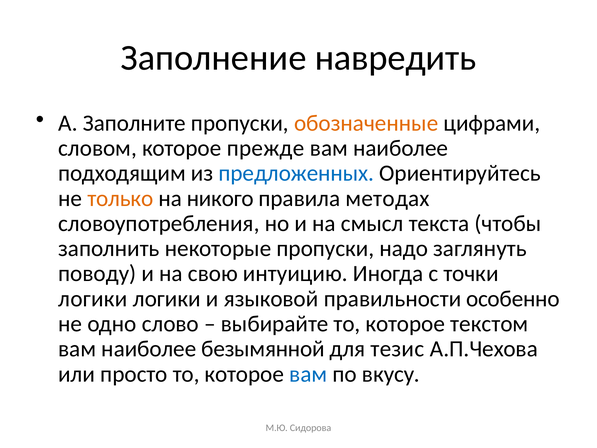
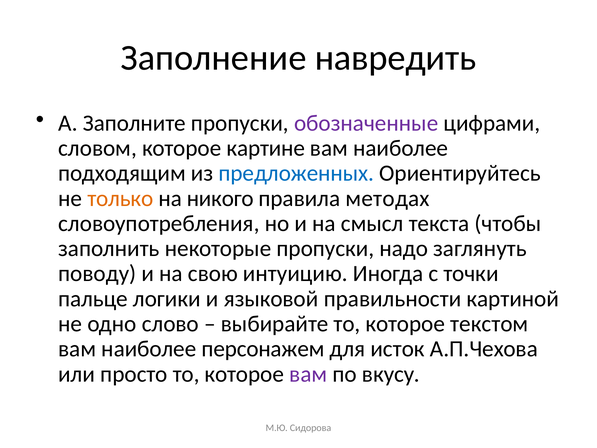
обозначенные colour: orange -> purple
прежде: прежде -> картине
логики at (93, 299): логики -> пальце
особенно: особенно -> картиной
безымянной: безымянной -> персонажем
тезис: тезис -> исток
вам at (308, 374) colour: blue -> purple
